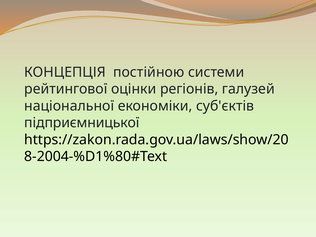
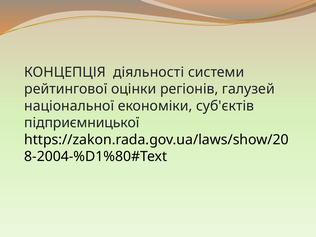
постійною: постійною -> діяльності
